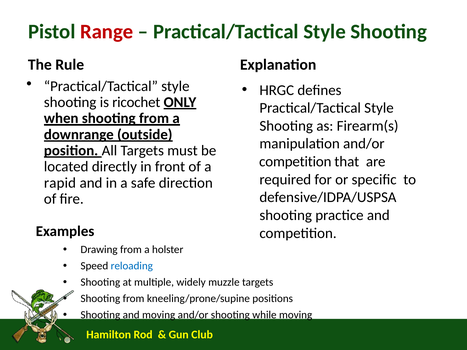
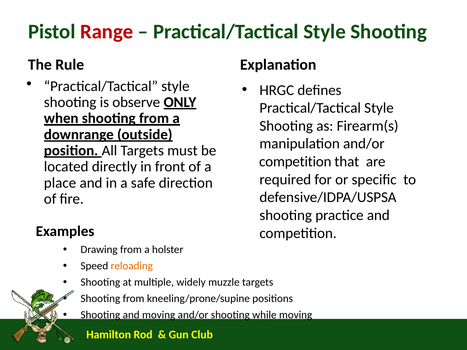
ricochet: ricochet -> observe
rapid: rapid -> place
reloading colour: blue -> orange
